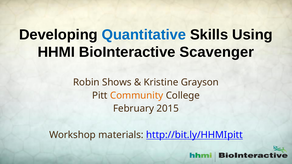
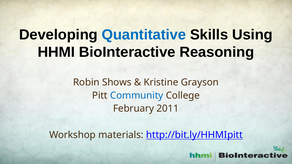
Scavenger: Scavenger -> Reasoning
Community colour: orange -> blue
2015: 2015 -> 2011
